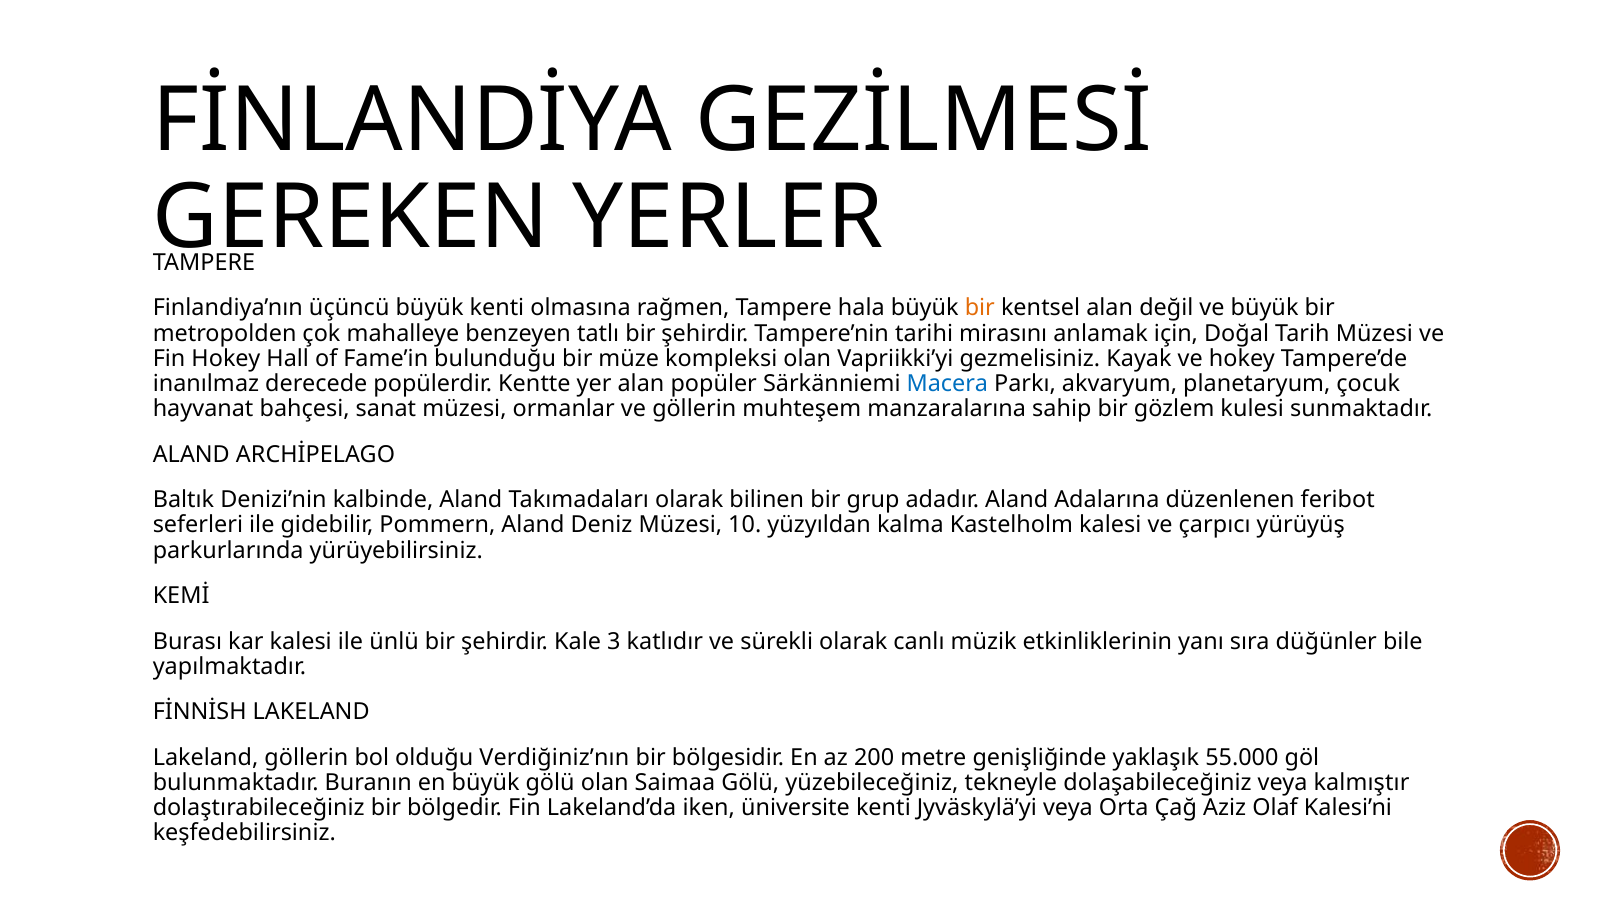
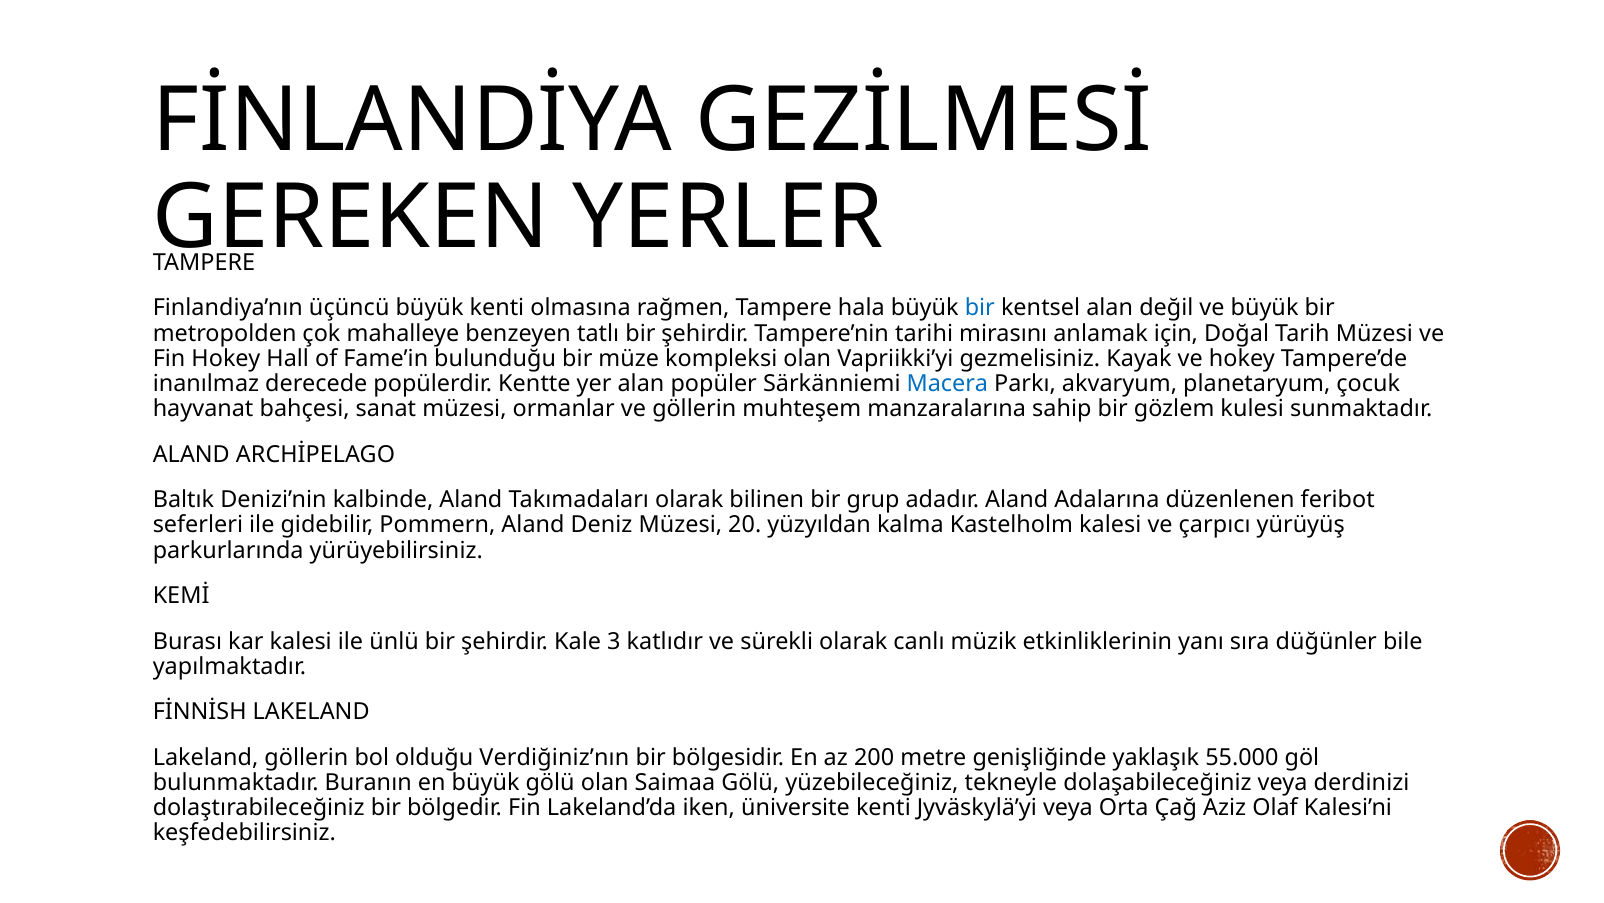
bir at (980, 308) colour: orange -> blue
10: 10 -> 20
kalmıştır: kalmıştır -> derdinizi
